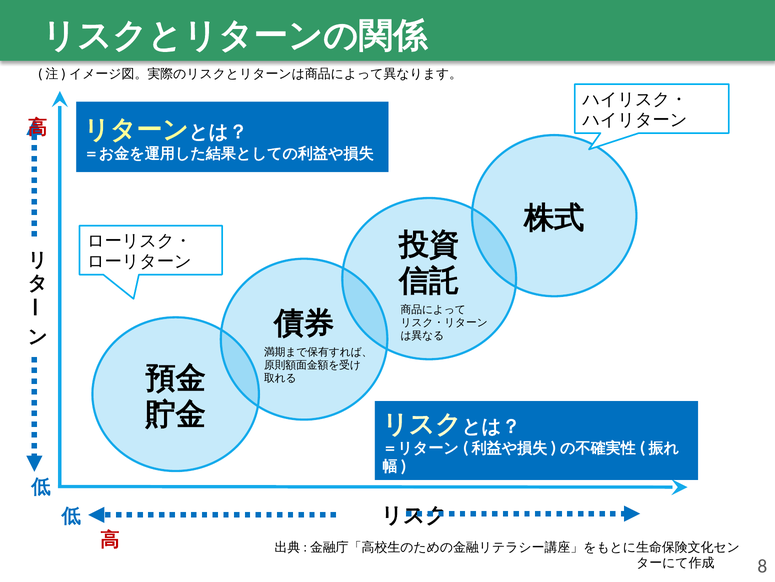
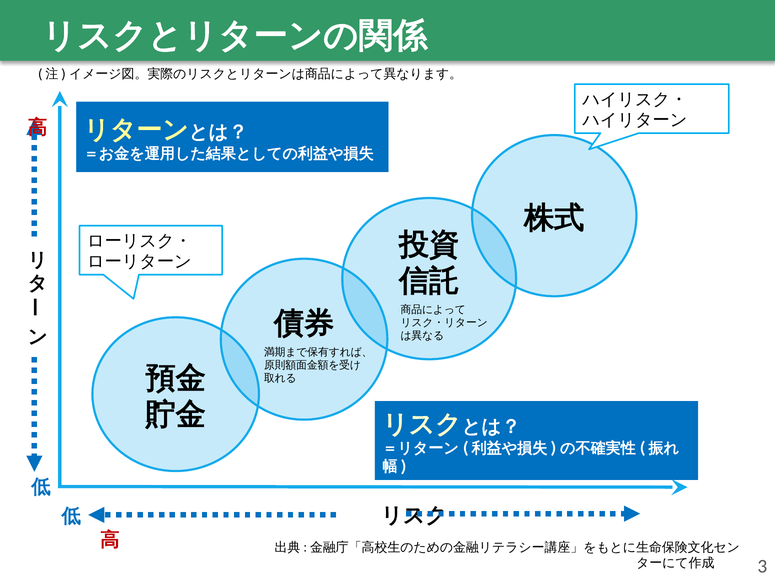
8: 8 -> 3
